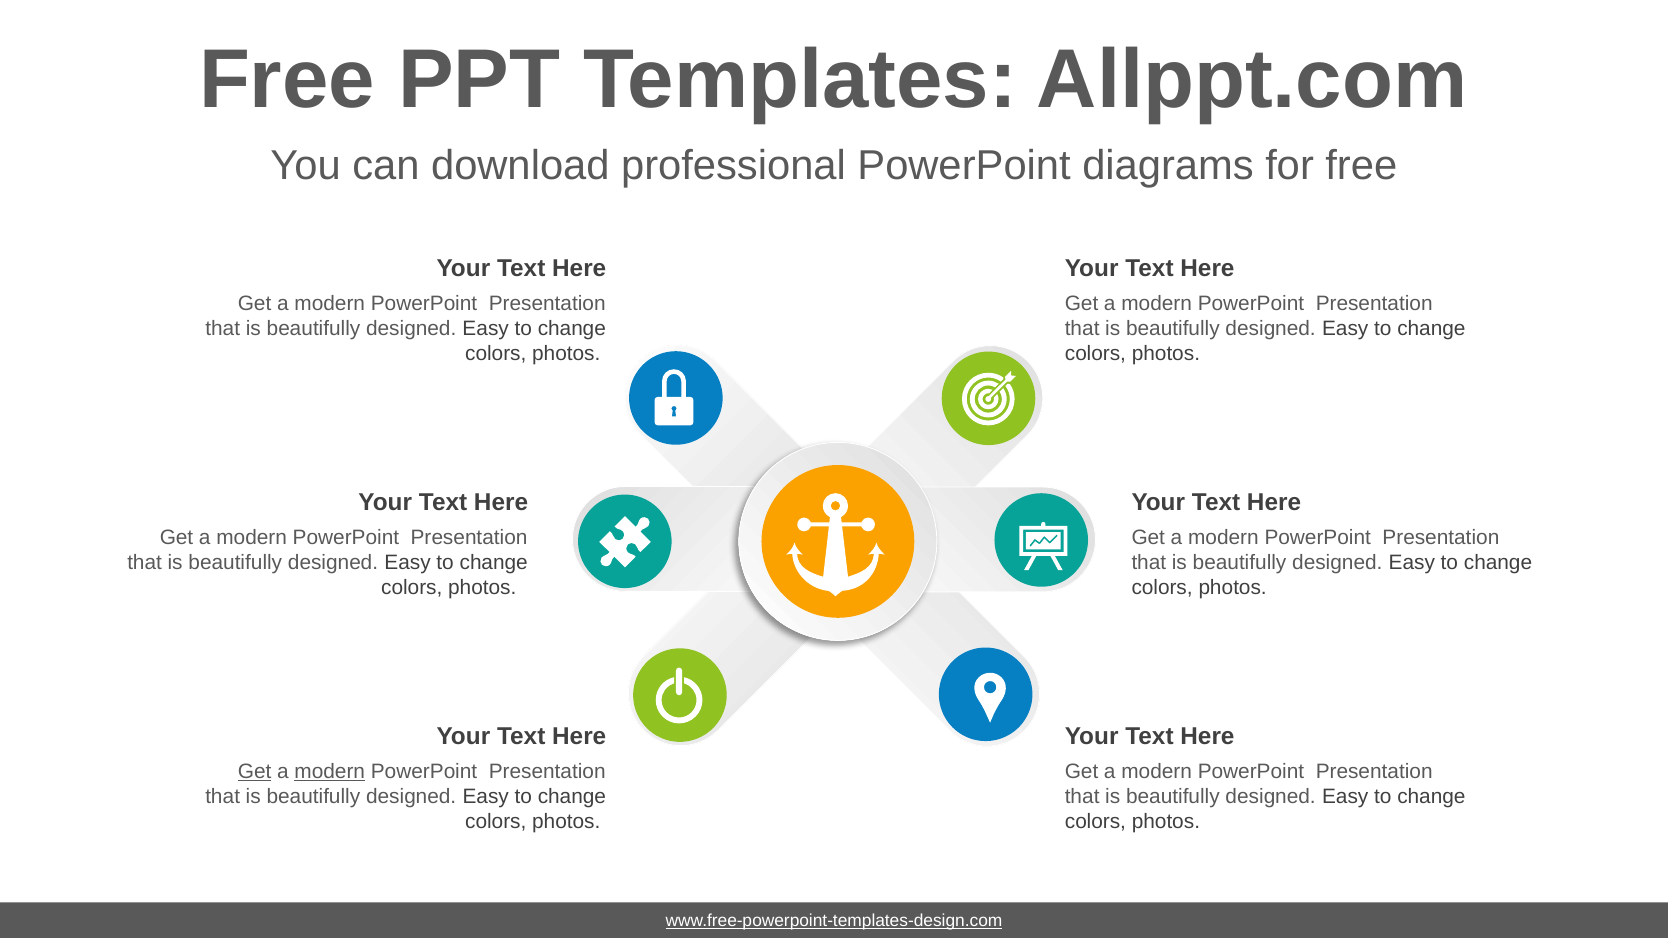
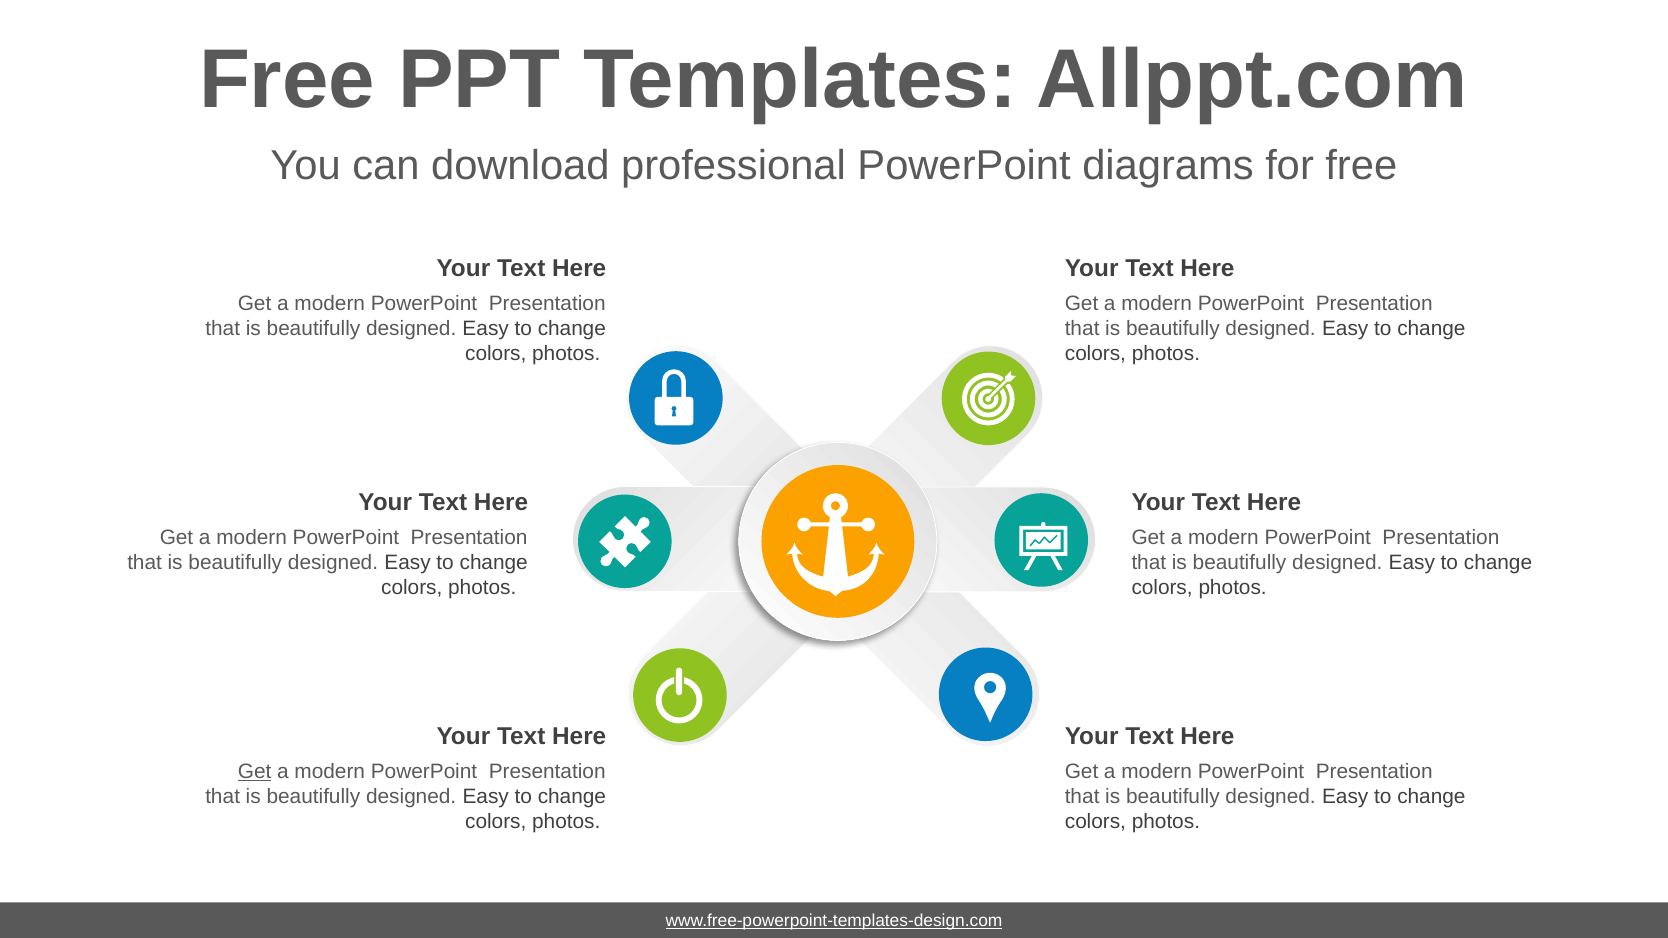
modern at (330, 772) underline: present -> none
